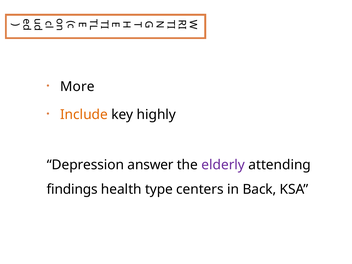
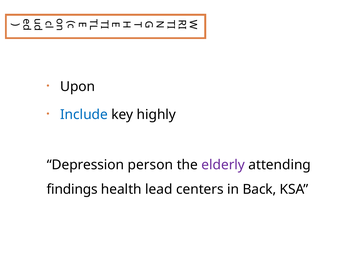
More: More -> Upon
Include colour: orange -> blue
answer: answer -> person
type: type -> lead
